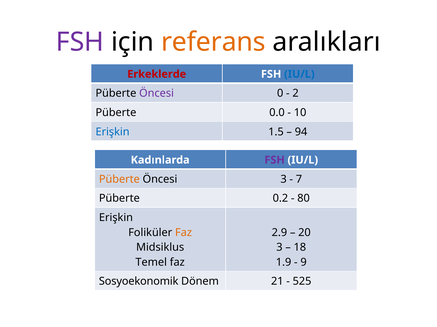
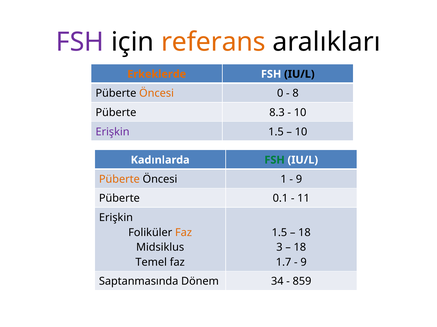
Erkeklerde colour: red -> orange
IU/L at (299, 74) colour: blue -> black
Öncesi at (157, 94) colour: purple -> orange
2: 2 -> 8
0.0: 0.0 -> 8.3
Erişkin at (113, 132) colour: blue -> purple
94 at (301, 132): 94 -> 10
FSH at (275, 160) colour: purple -> green
Öncesi 3: 3 -> 1
7 at (299, 180): 7 -> 9
0.2: 0.2 -> 0.1
80: 80 -> 11
2.9 at (279, 233): 2.9 -> 1.5
20 at (304, 233): 20 -> 18
1.9: 1.9 -> 1.7
Sosyoekonomik: Sosyoekonomik -> Saptanmasında
21: 21 -> 34
525: 525 -> 859
